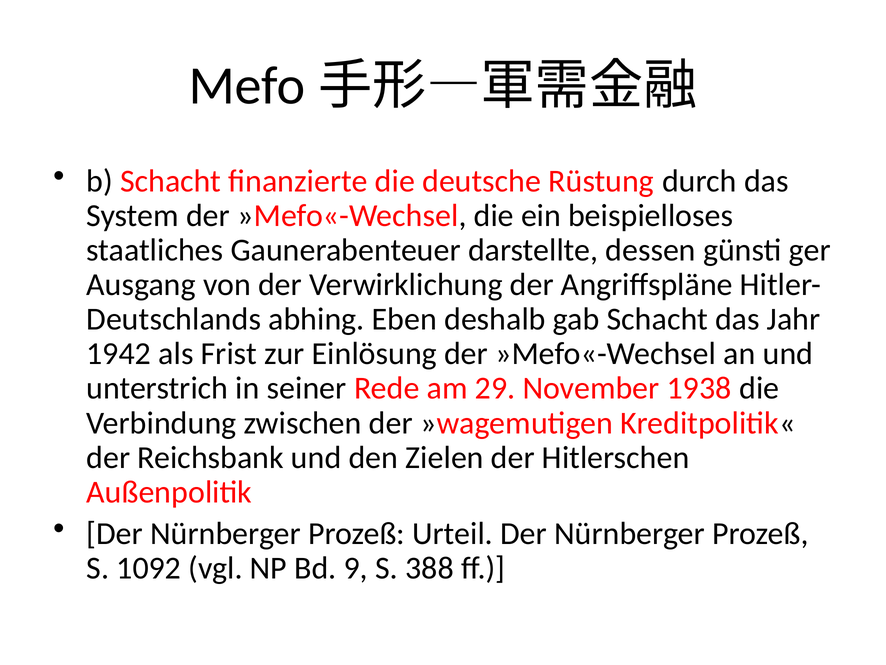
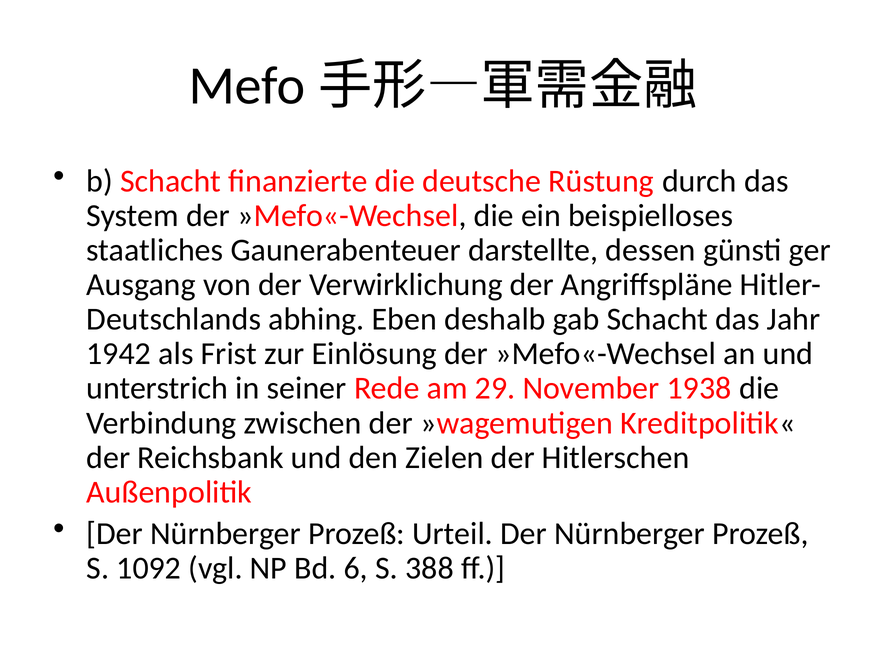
9: 9 -> 6
